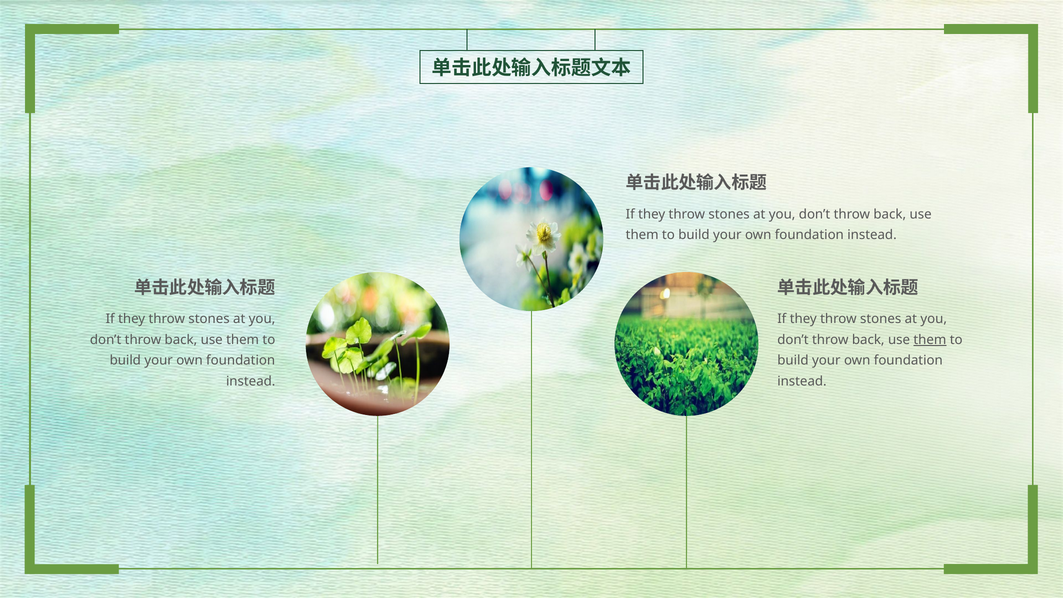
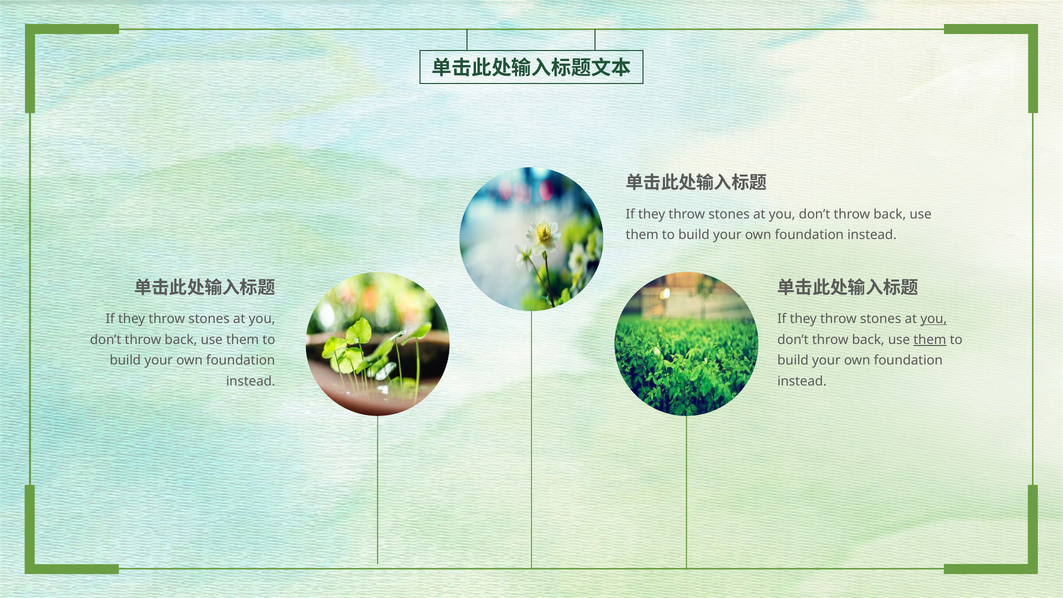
you at (934, 319) underline: none -> present
